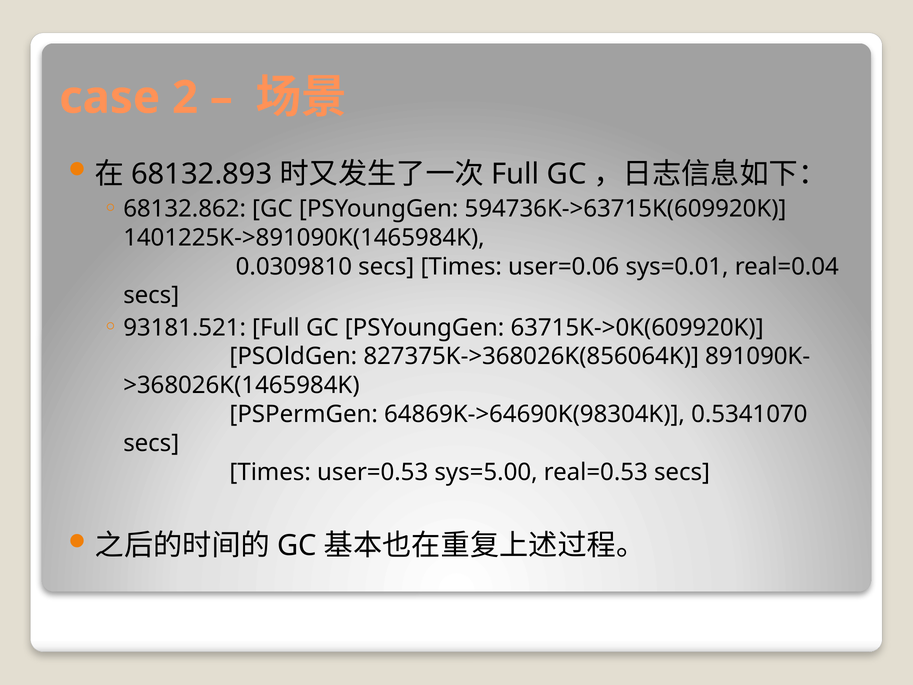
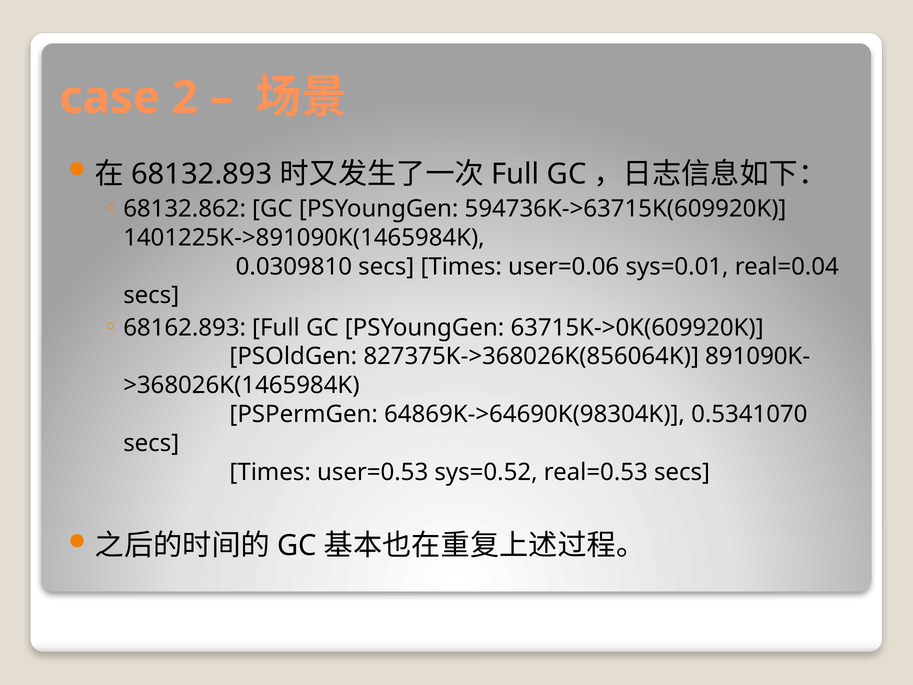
93181.521: 93181.521 -> 68162.893
sys=5.00: sys=5.00 -> sys=0.52
